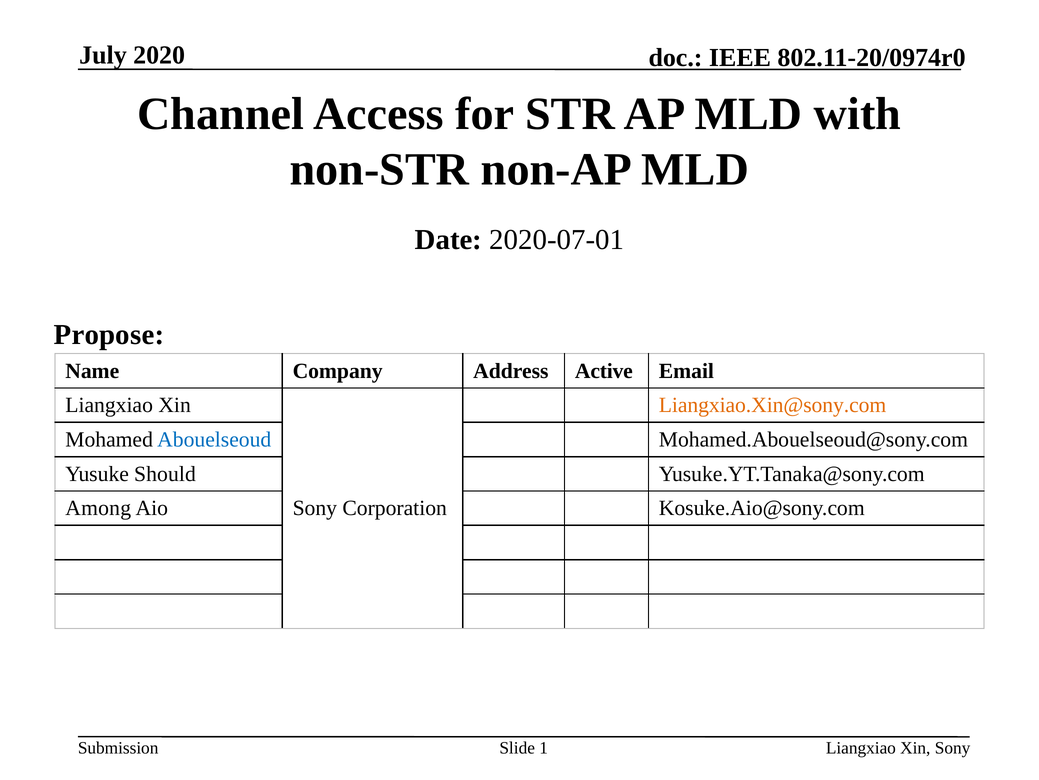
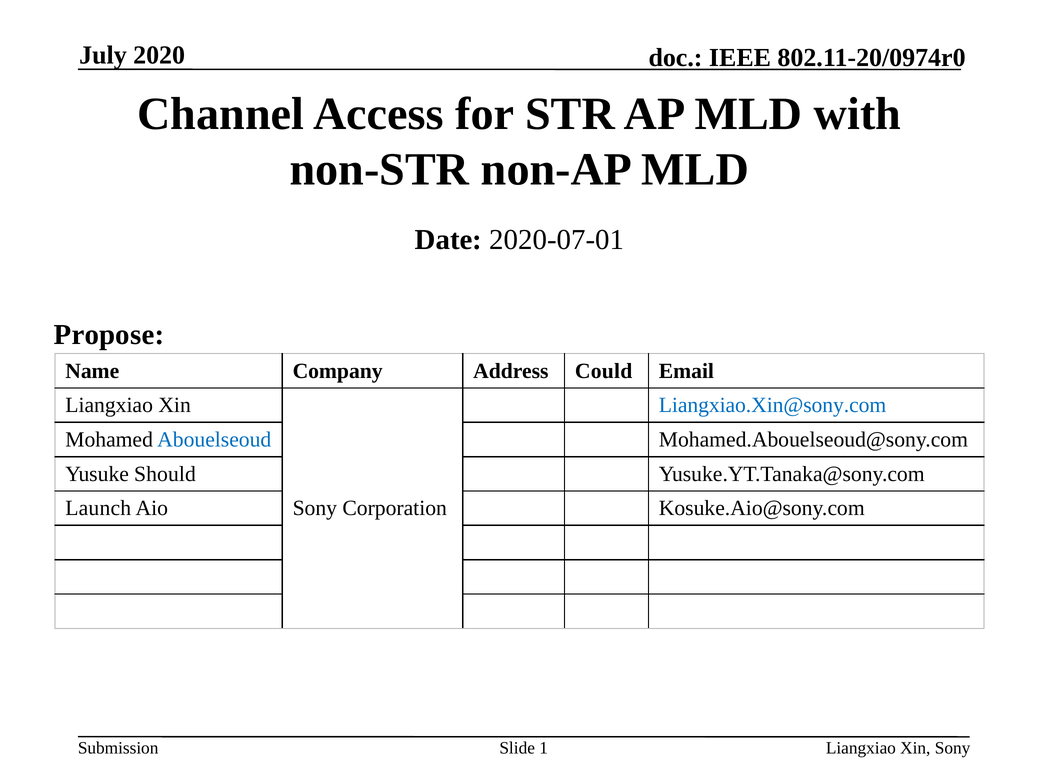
Active: Active -> Could
Liangxiao.Xin@sony.com colour: orange -> blue
Among: Among -> Launch
